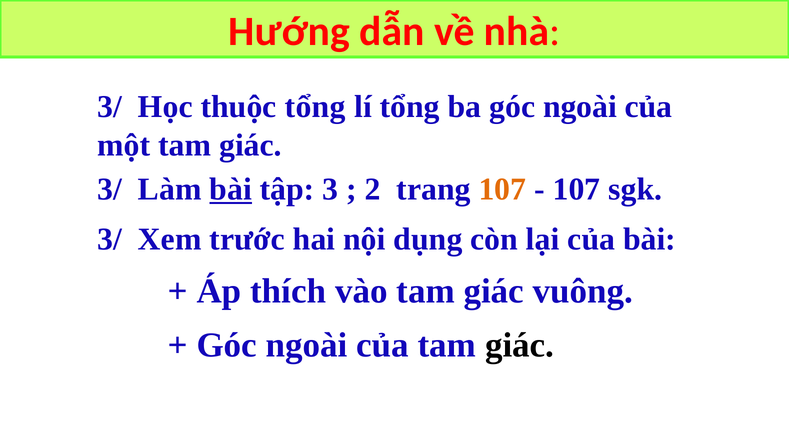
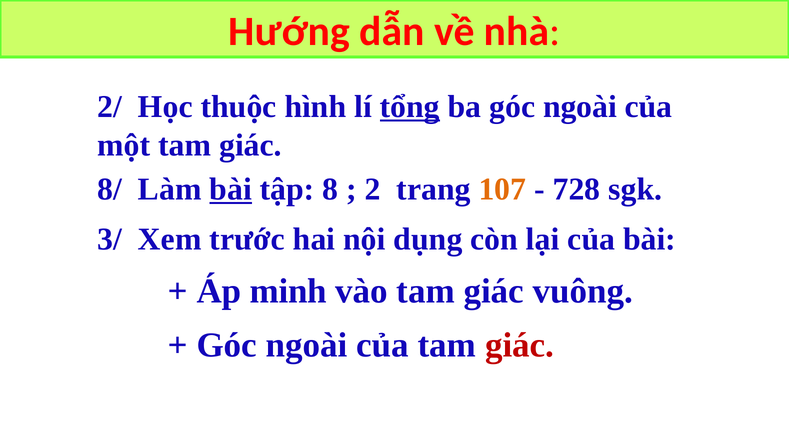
3/ at (110, 107): 3/ -> 2/
thuộc tổng: tổng -> hình
tổng at (410, 107) underline: none -> present
3/ at (110, 189): 3/ -> 8/
3: 3 -> 8
107 at (576, 189): 107 -> 728
thích: thích -> minh
giác at (520, 345) colour: black -> red
